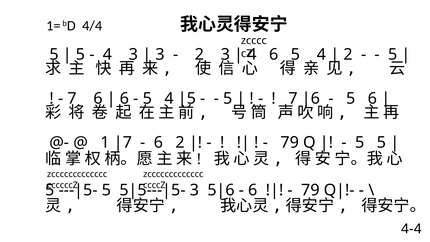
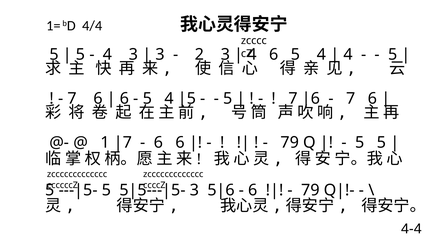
2 at (348, 54): 2 -> 4
5 at (351, 99): 5 -> 7
6 2: 2 -> 6
